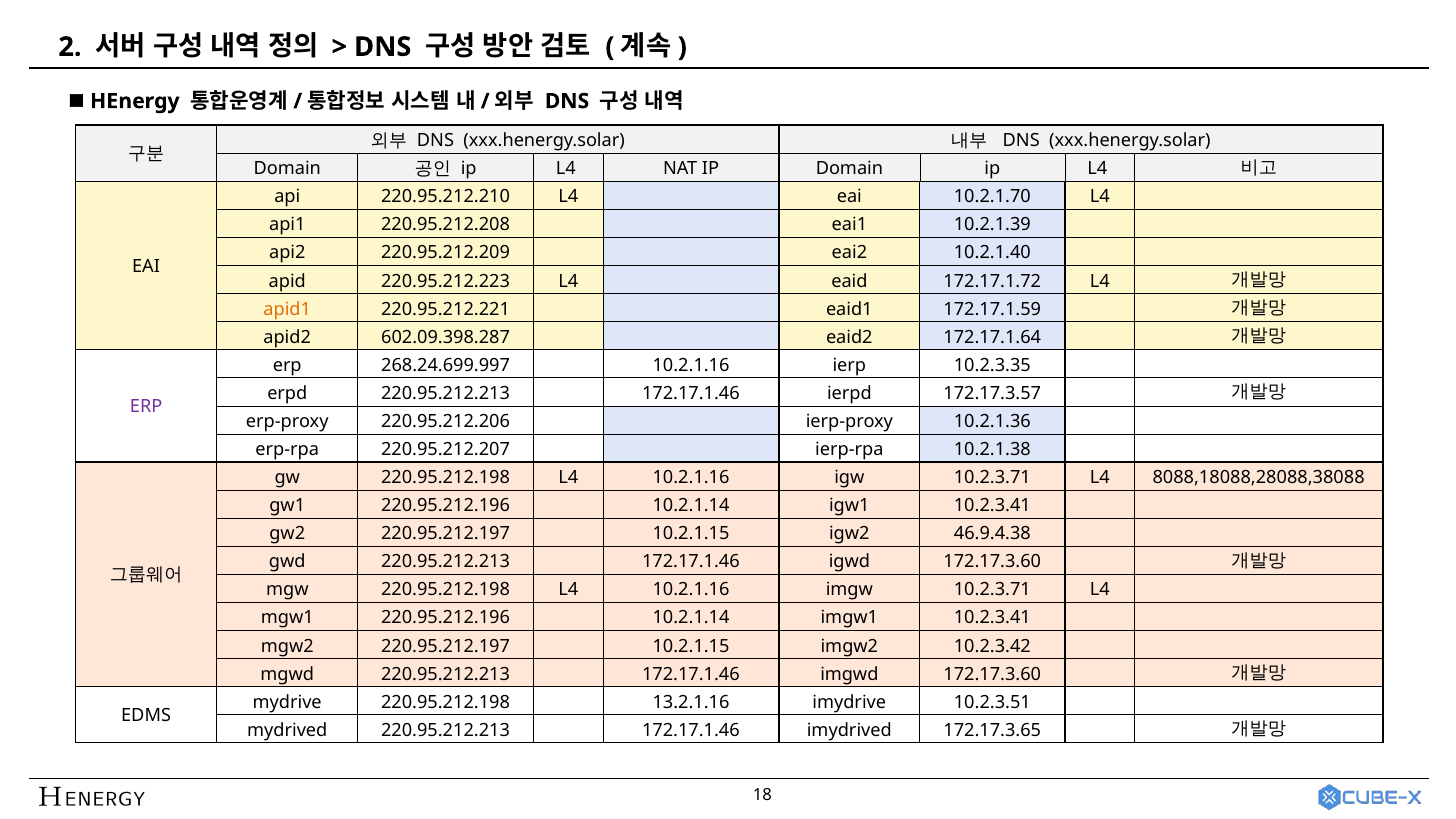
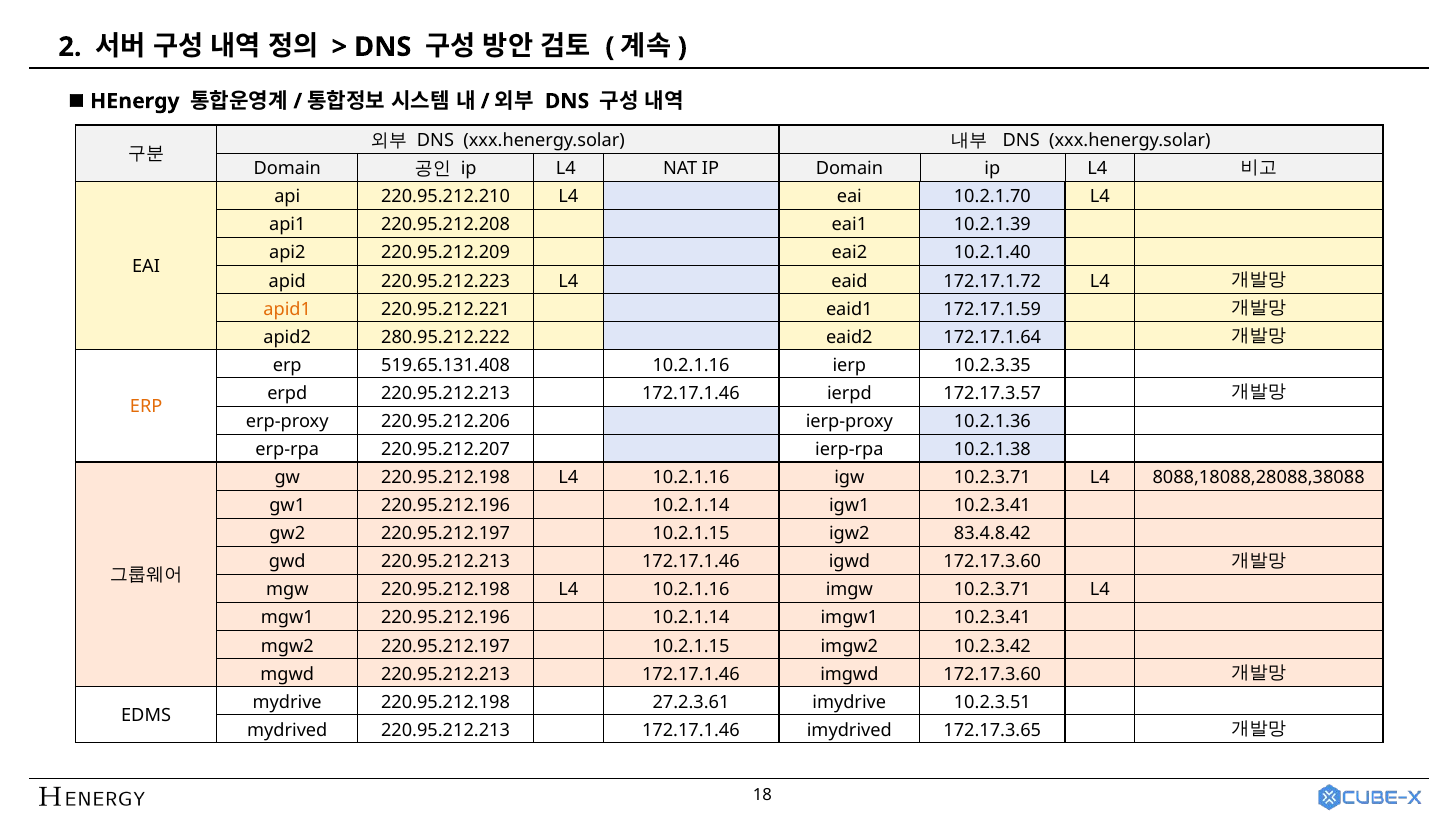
602.09.398.287: 602.09.398.287 -> 280.95.212.222
268.24.699.997: 268.24.699.997 -> 519.65.131.408
ERP at (146, 407) colour: purple -> orange
46.9.4.38: 46.9.4.38 -> 83.4.8.42
13.2.1.16: 13.2.1.16 -> 27.2.3.61
